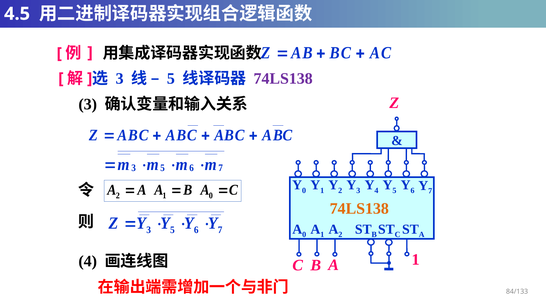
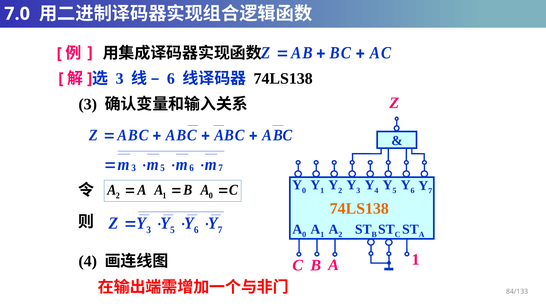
4.5: 4.5 -> 7.0
5 at (171, 78): 5 -> 6
74LS138 at (283, 78) colour: purple -> black
